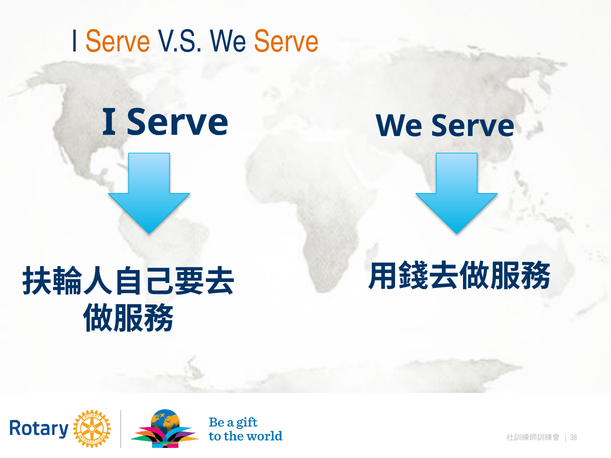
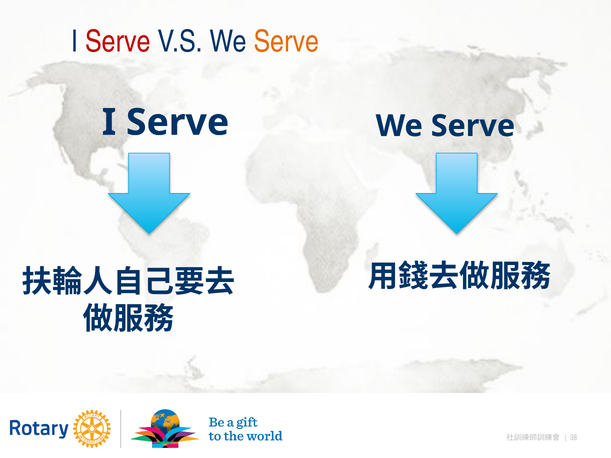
Serve at (118, 42) colour: orange -> red
